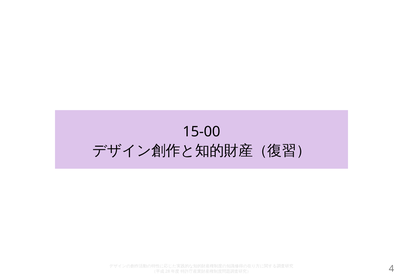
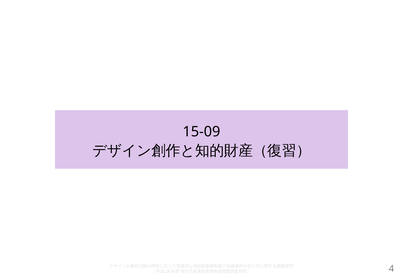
15-00: 15-00 -> 15-09
